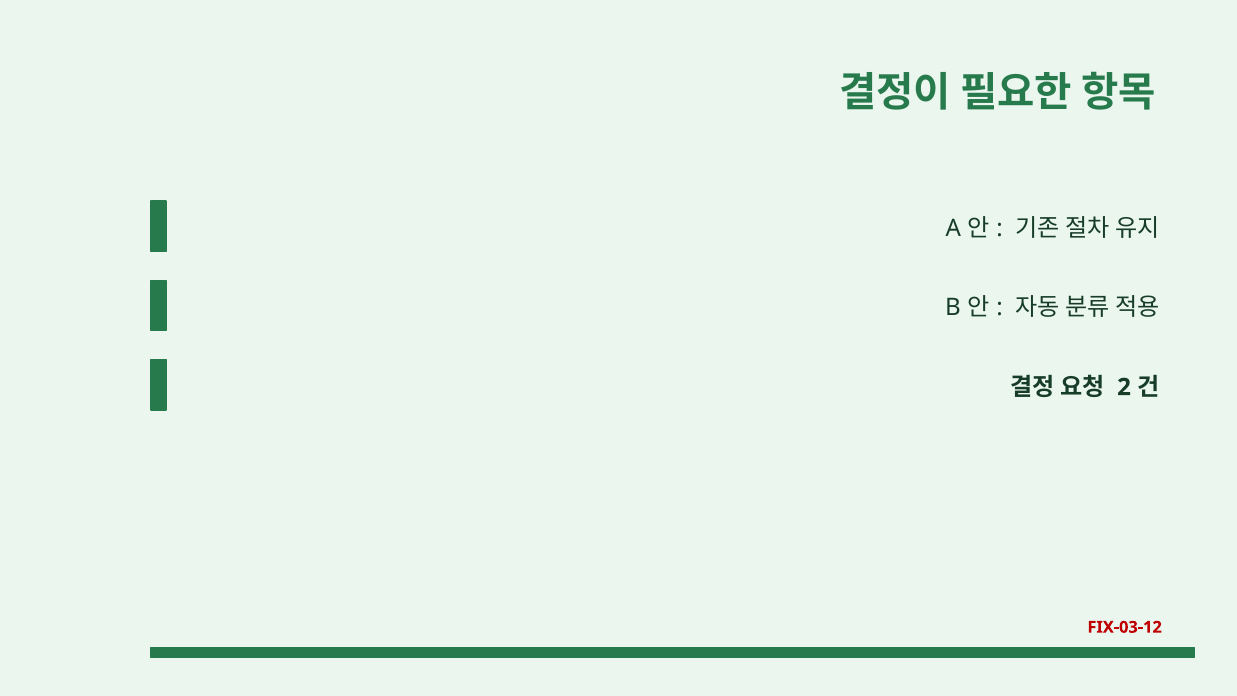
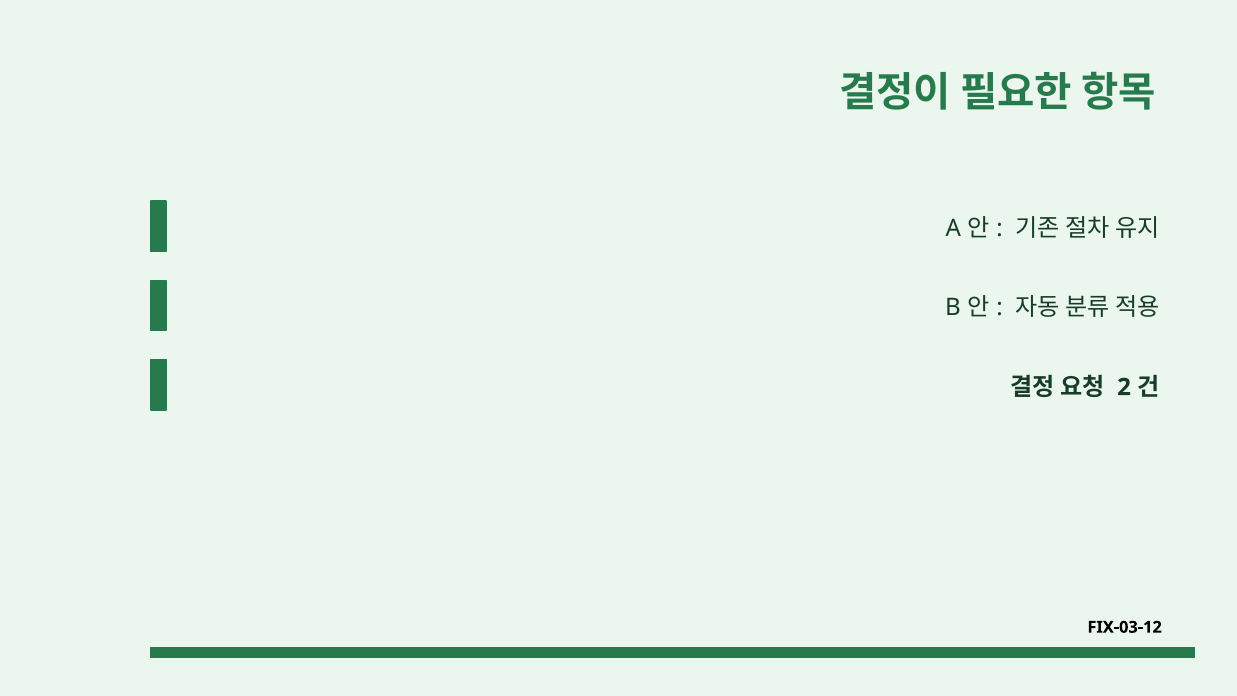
FIX-03-12 colour: red -> black
